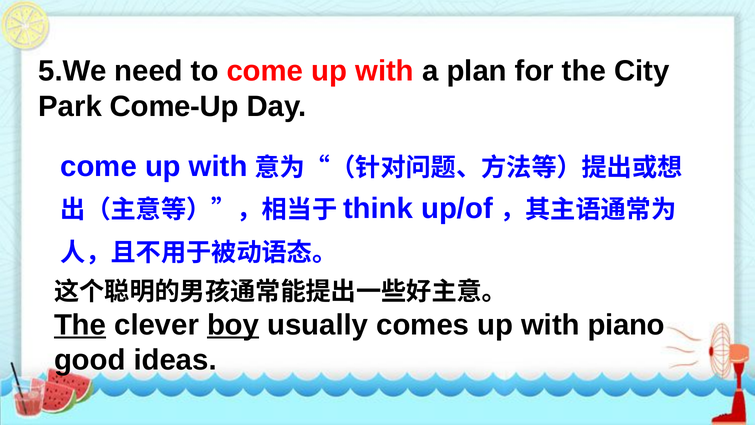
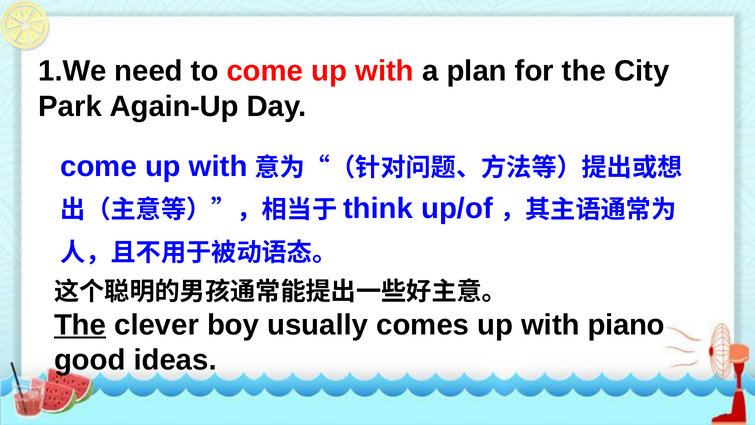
5.We: 5.We -> 1.We
Come-Up: Come-Up -> Again-Up
boy underline: present -> none
